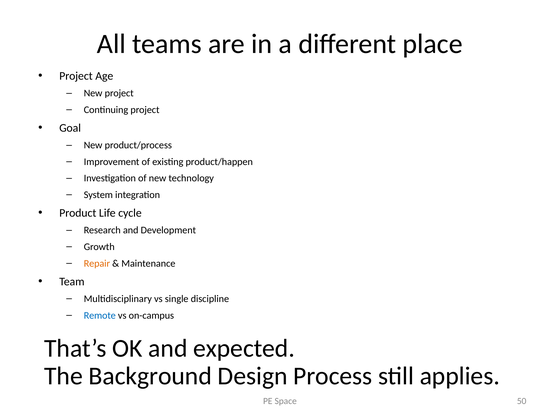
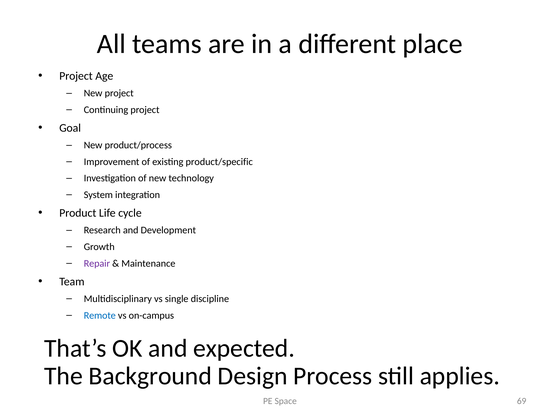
product/happen: product/happen -> product/specific
Repair colour: orange -> purple
50: 50 -> 69
